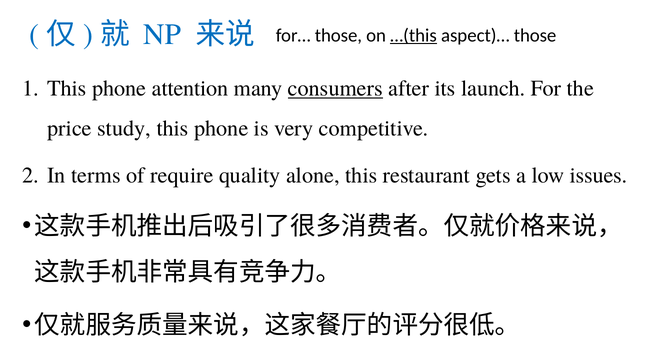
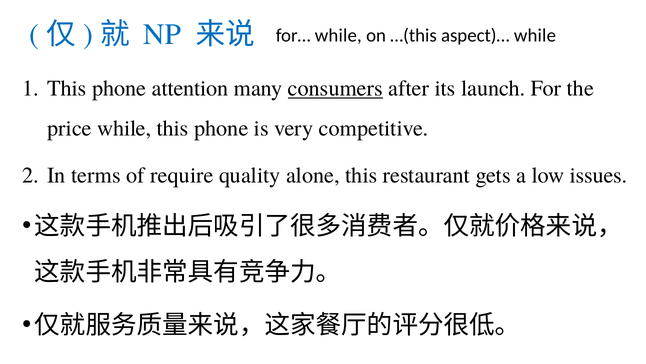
for… those: those -> while
…(this underline: present -> none
aspect)… those: those -> while
price study: study -> while
